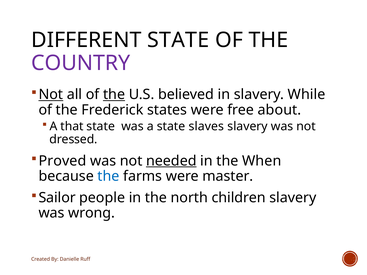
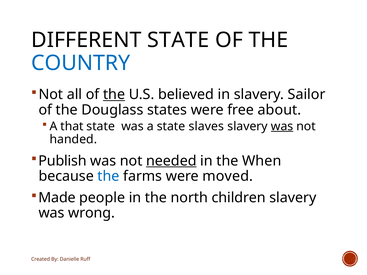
COUNTRY colour: purple -> blue
Not at (51, 95) underline: present -> none
While: While -> Sailor
Frederick: Frederick -> Douglass
was at (282, 126) underline: none -> present
dressed: dressed -> handed
Proved: Proved -> Publish
master: master -> moved
Sailor: Sailor -> Made
